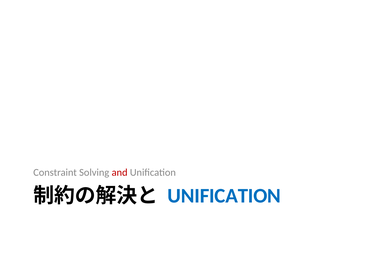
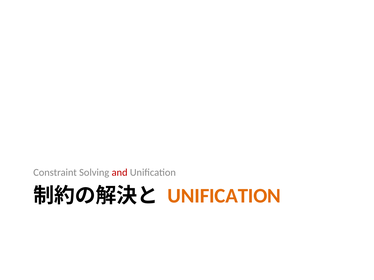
UNIFICATION at (224, 196) colour: blue -> orange
